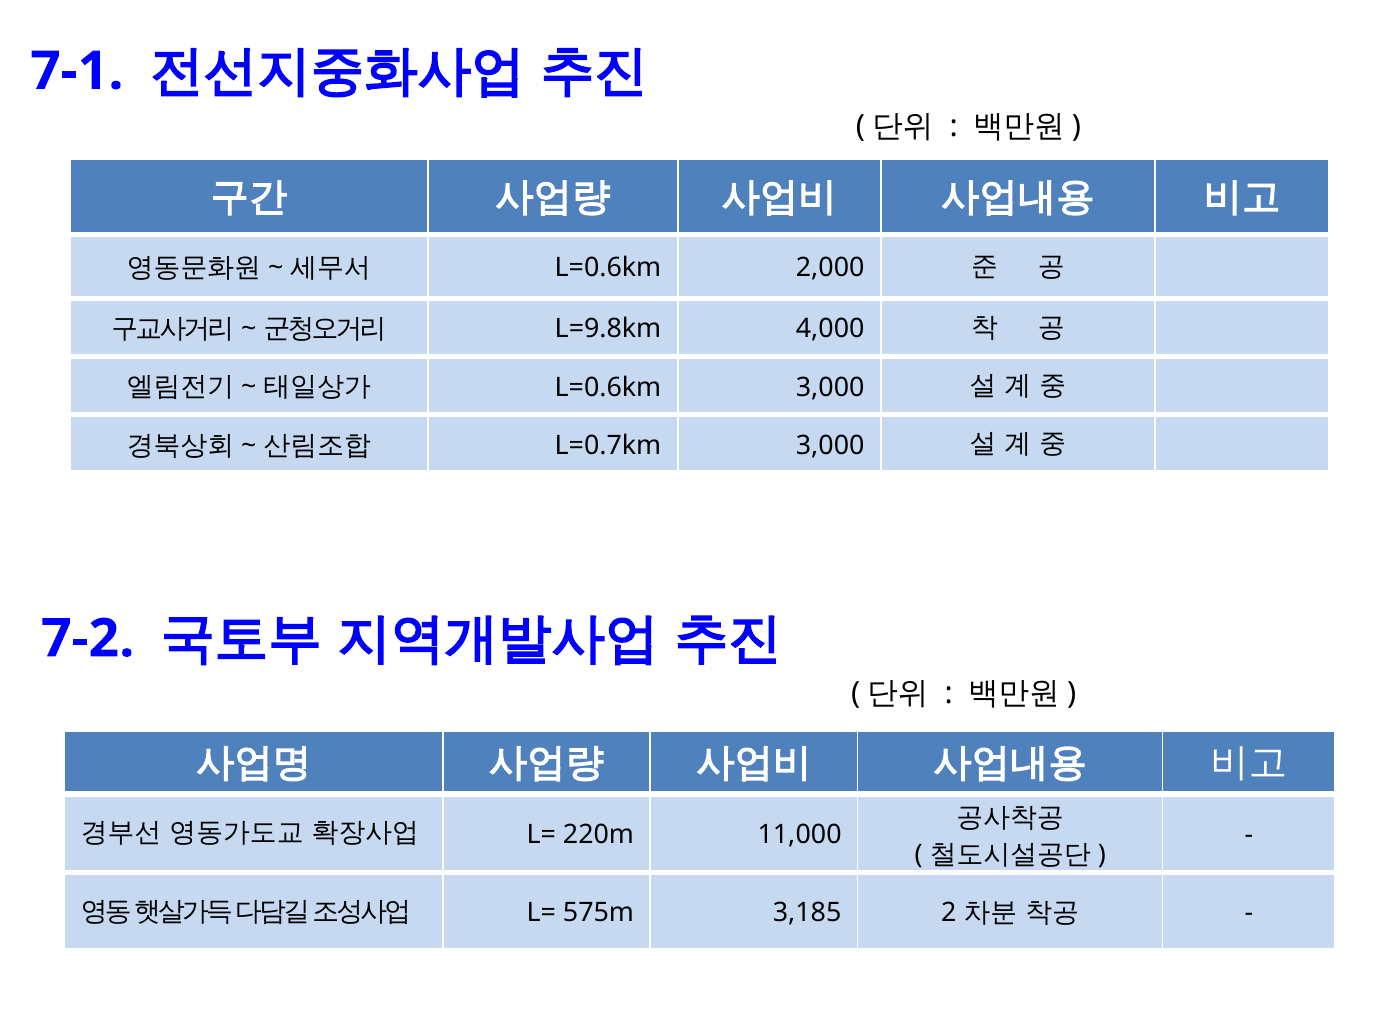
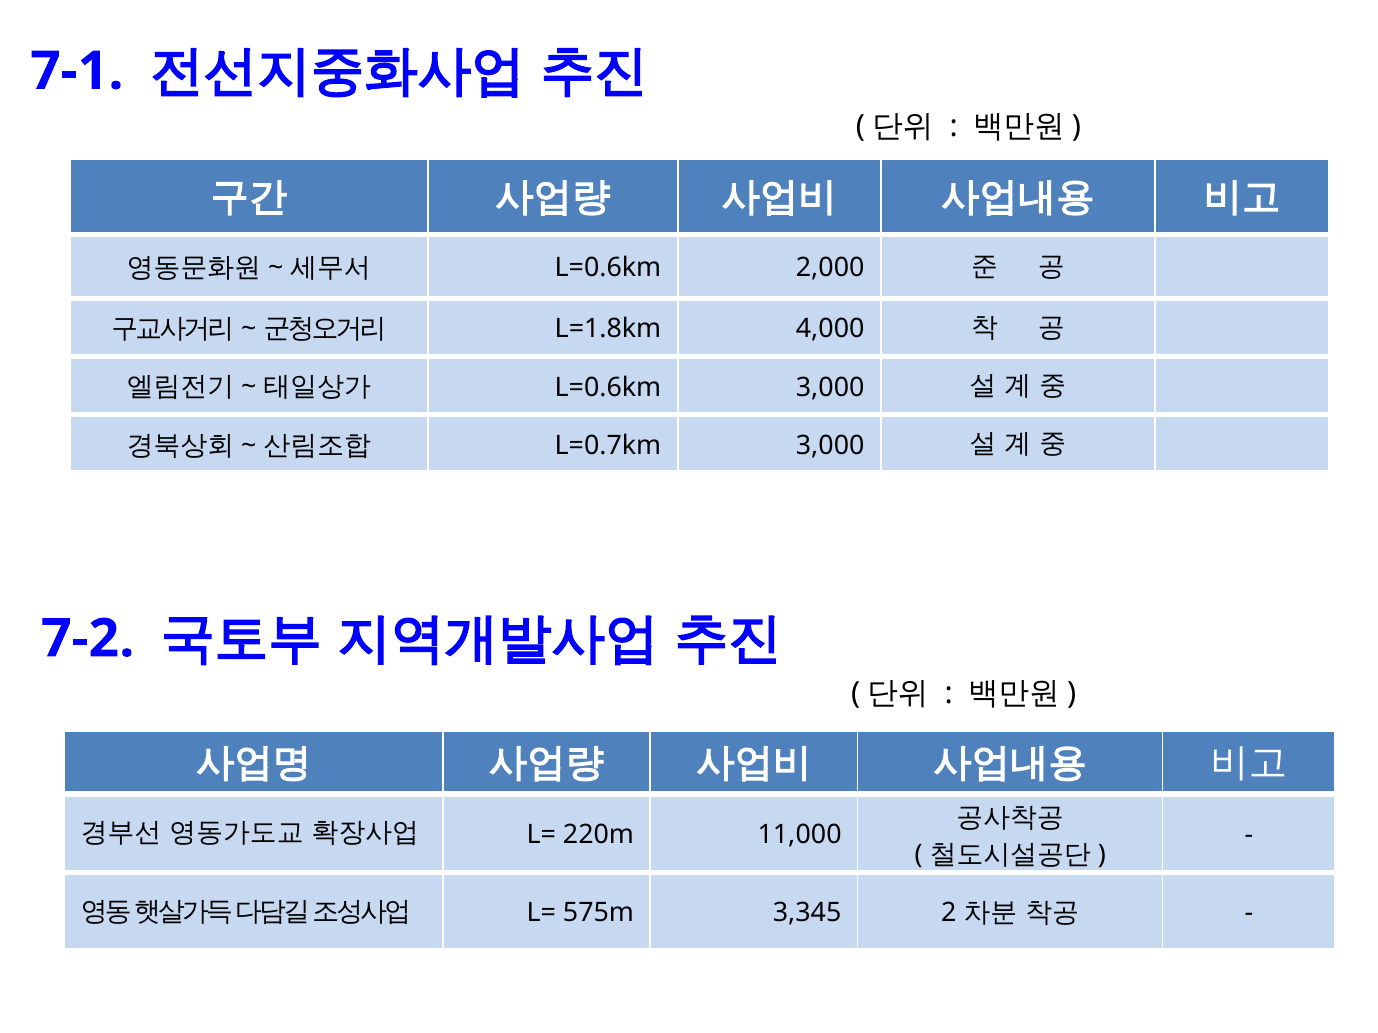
L=9.8km: L=9.8km -> L=1.8km
3,185: 3,185 -> 3,345
